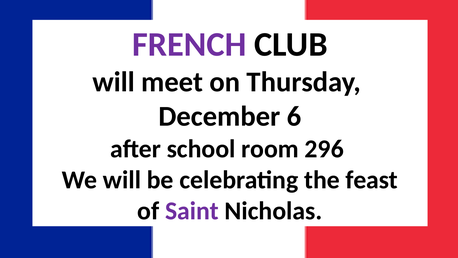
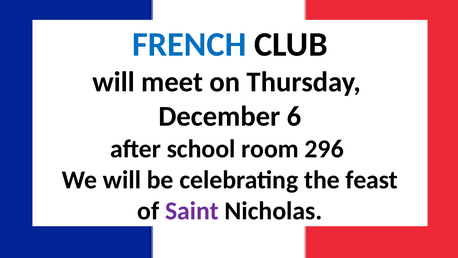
FRENCH colour: purple -> blue
